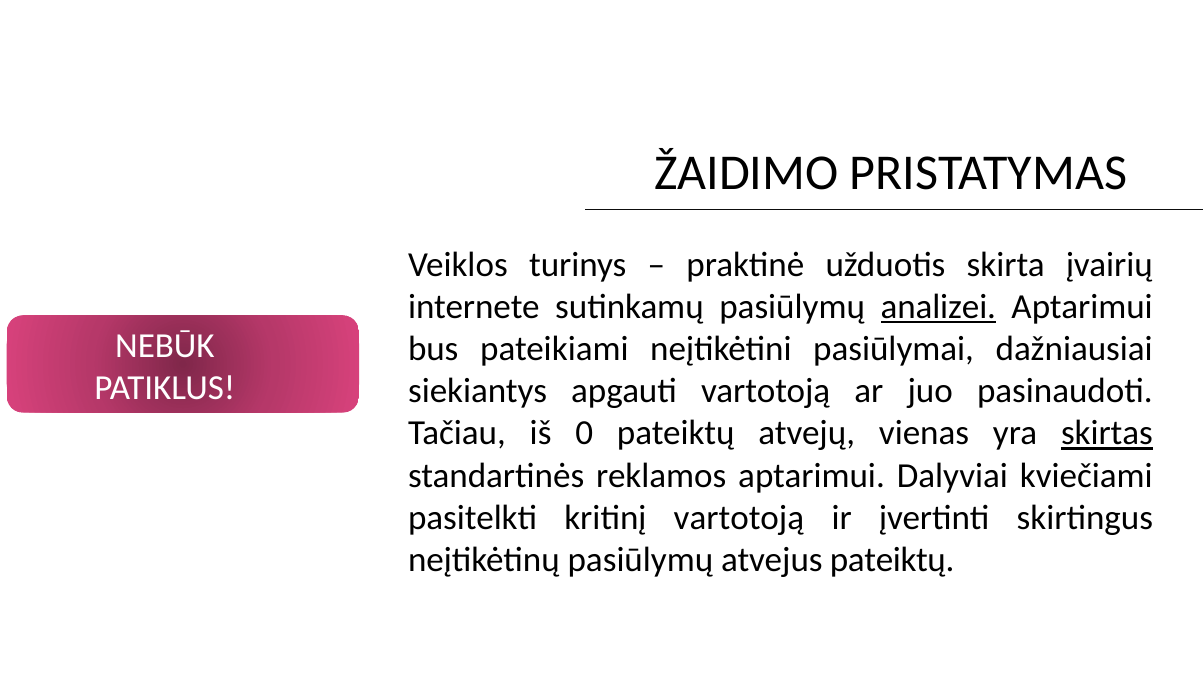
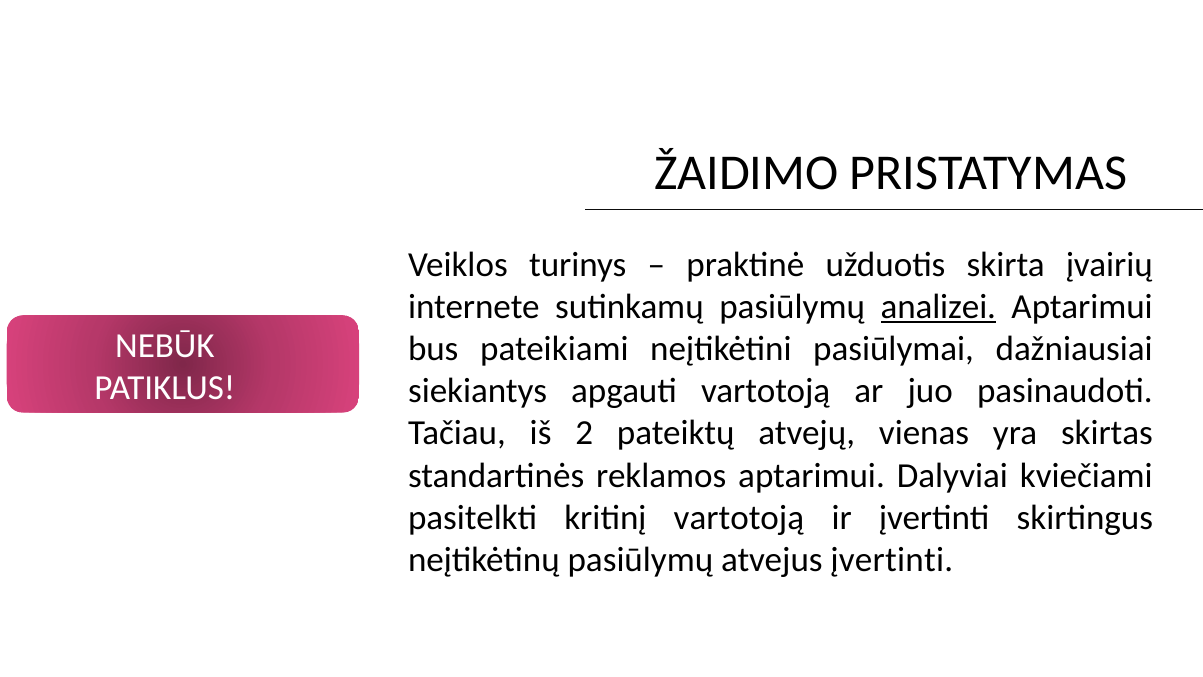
0: 0 -> 2
skirtas underline: present -> none
atvejus pateiktų: pateiktų -> įvertinti
